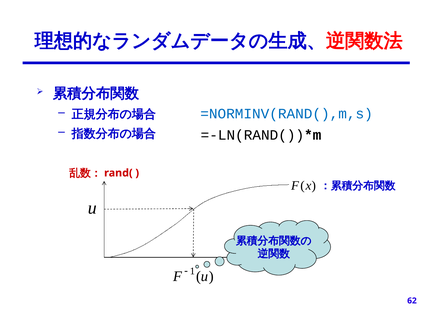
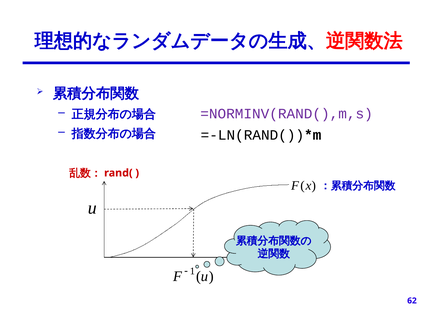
=NORMINV(RAND(),m,s colour: blue -> purple
